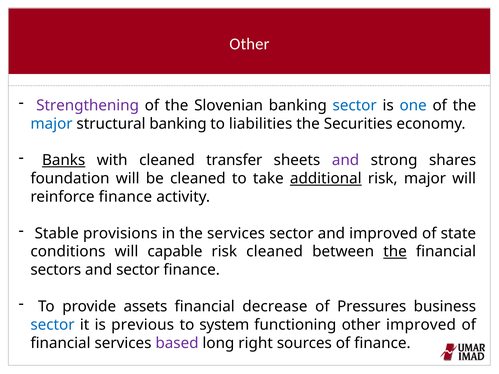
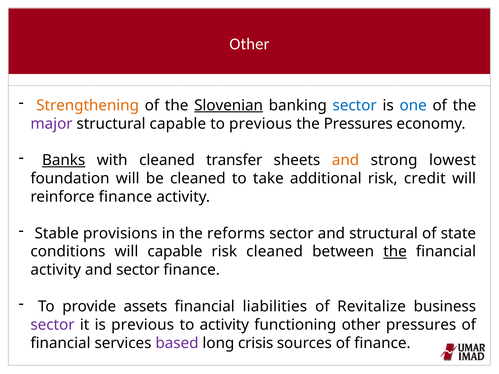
Strengthening colour: purple -> orange
Slovenian underline: none -> present
major at (52, 124) colour: blue -> purple
structural banking: banking -> capable
to liabilities: liabilities -> previous
the Securities: Securities -> Pressures
and at (346, 160) colour: purple -> orange
shares: shares -> lowest
additional underline: present -> none
risk major: major -> credit
the services: services -> reforms
and improved: improved -> structural
sectors at (56, 270): sectors -> activity
decrease: decrease -> liabilities
Pressures: Pressures -> Revitalize
sector at (52, 325) colour: blue -> purple
to system: system -> activity
other improved: improved -> pressures
right: right -> crisis
